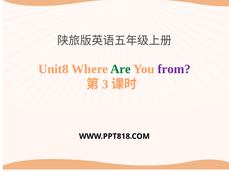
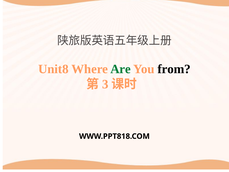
from colour: purple -> black
